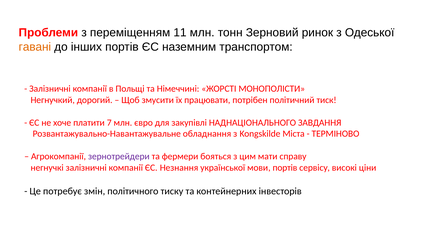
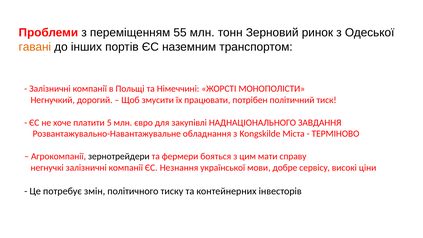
11: 11 -> 55
7: 7 -> 5
зернотрейдери colour: purple -> black
мови портів: портів -> добре
